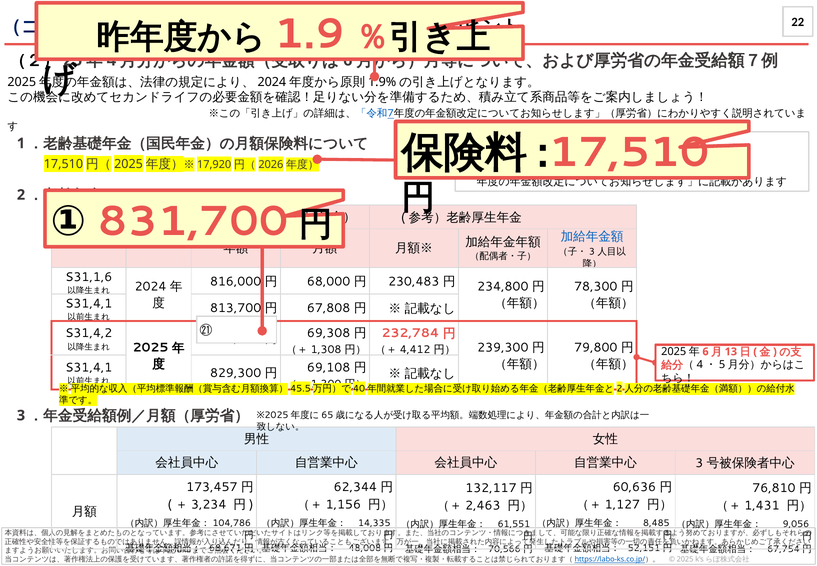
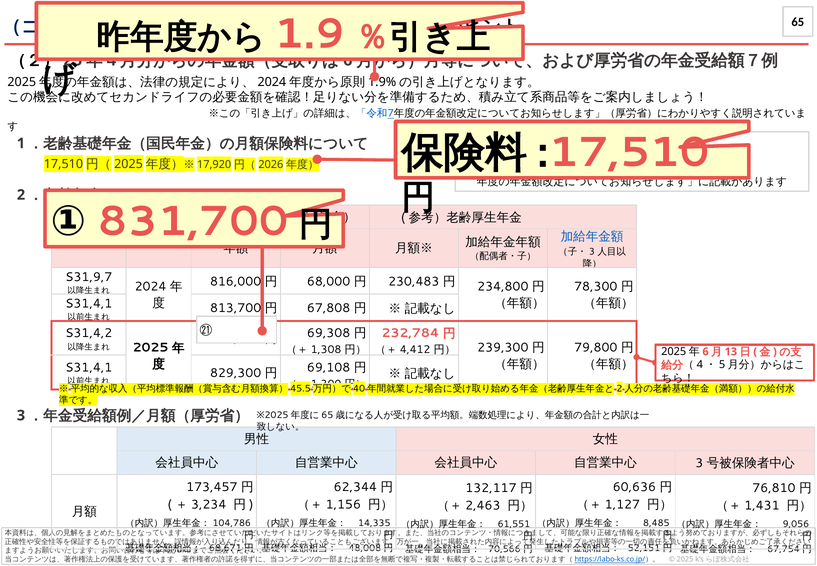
22: 22 -> 65
S31,1,6: S31,1,6 -> S31,9,7
